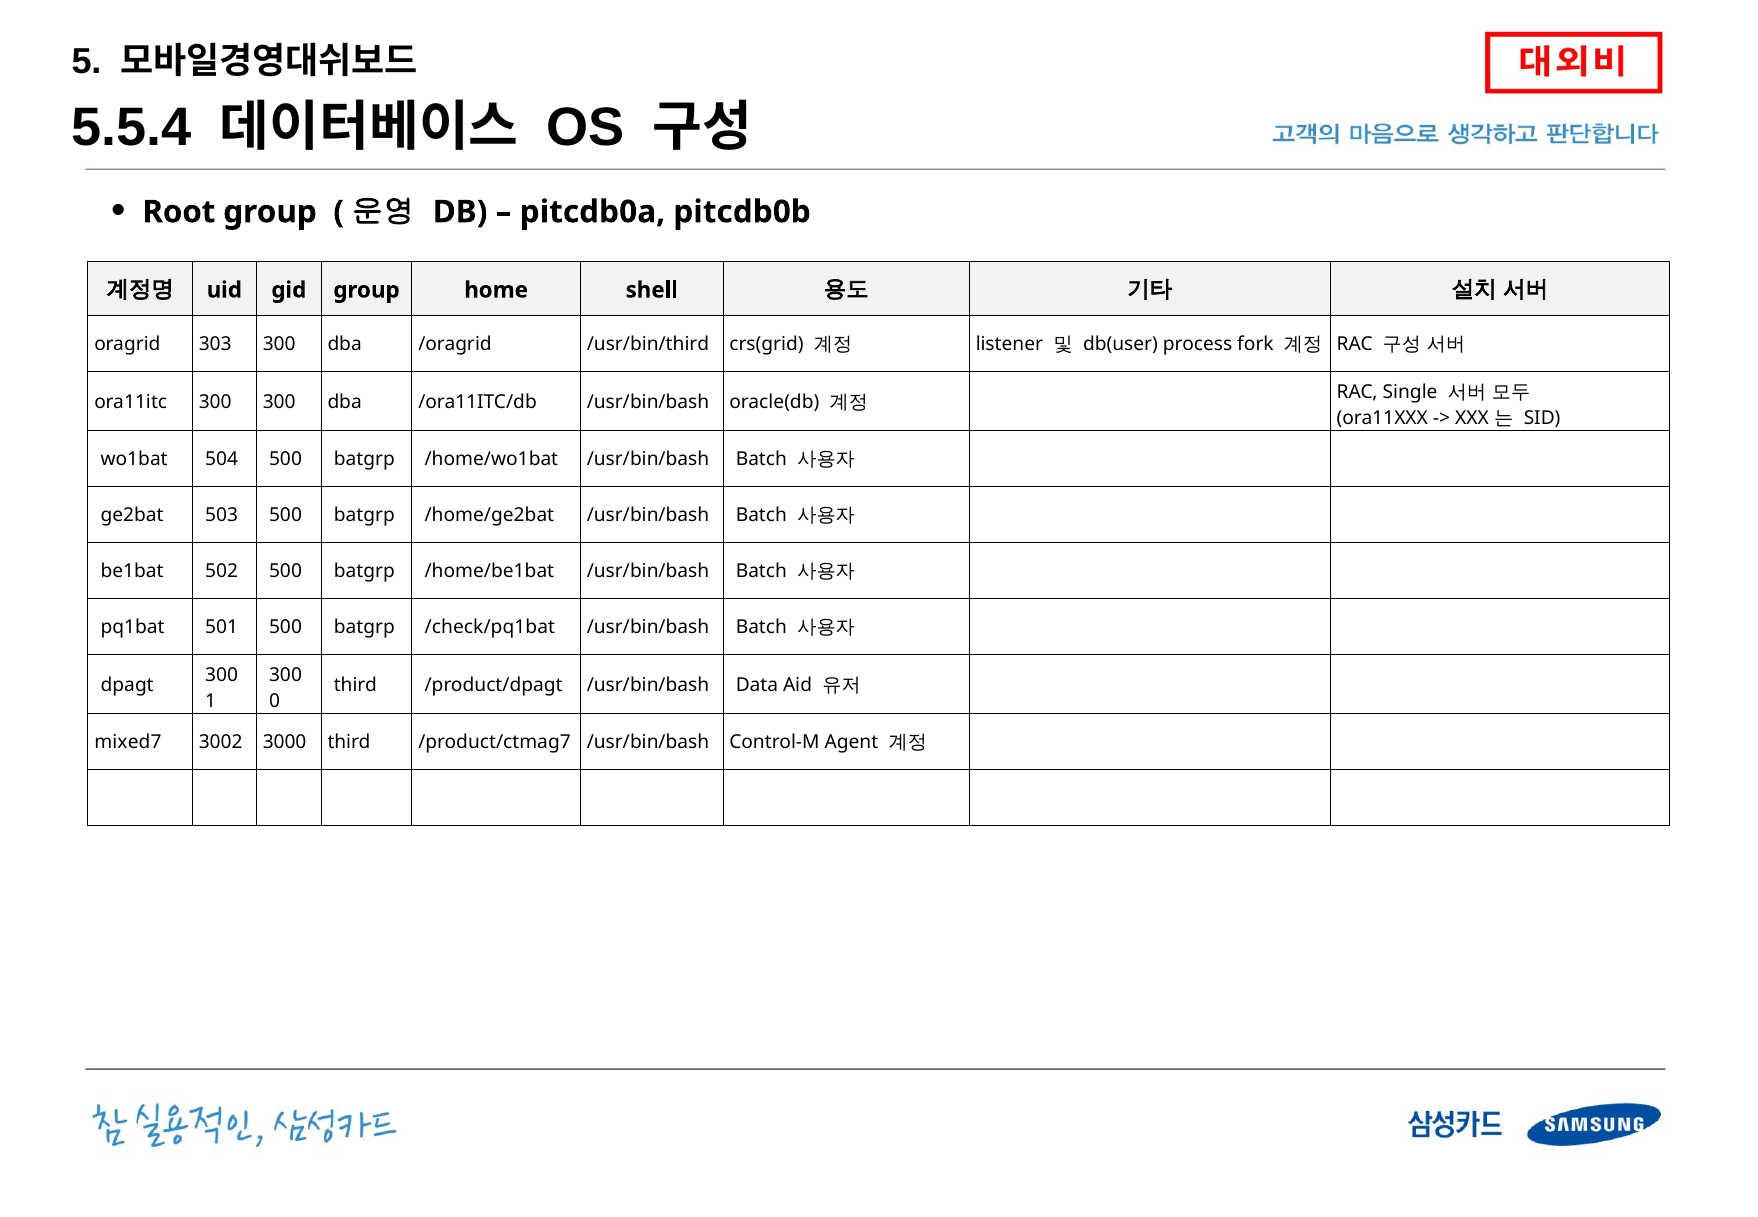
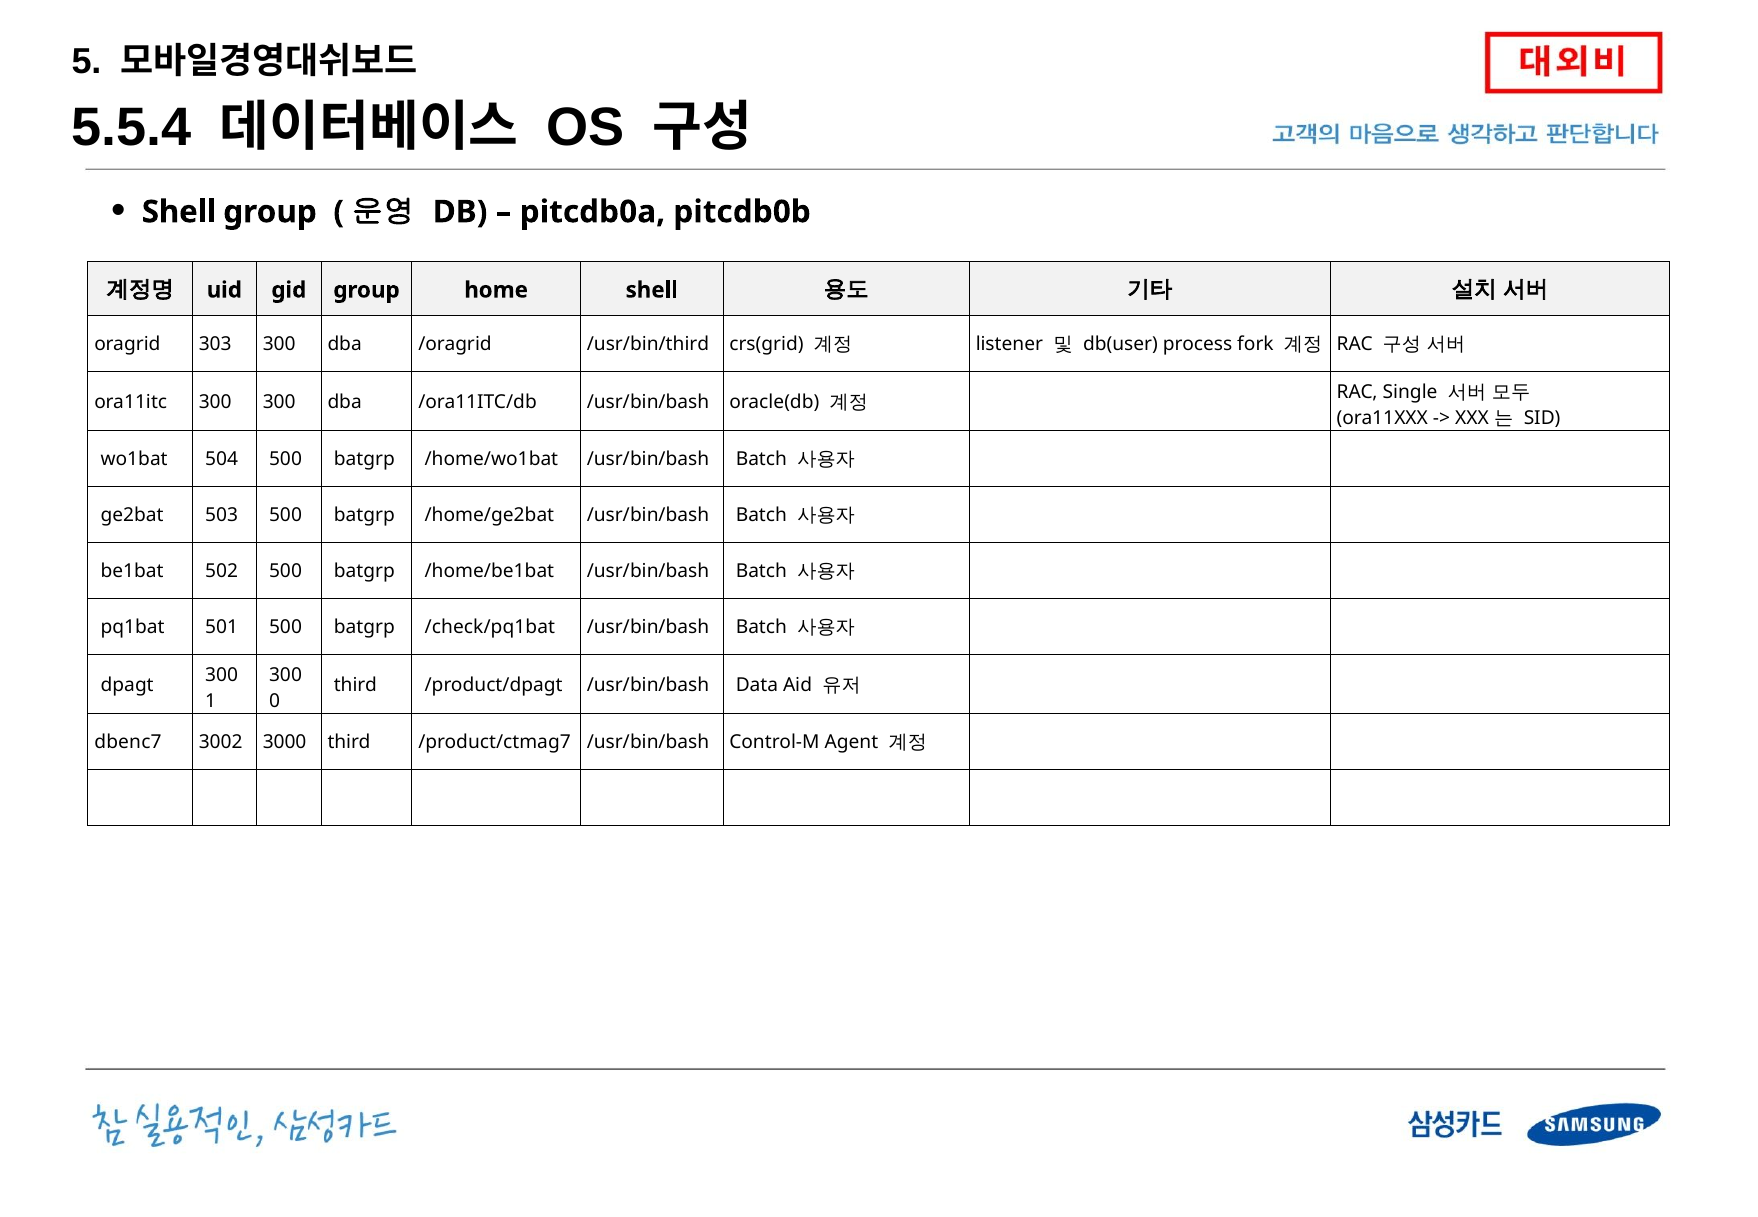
Root at (179, 212): Root -> Shell
mixed7: mixed7 -> dbenc7
